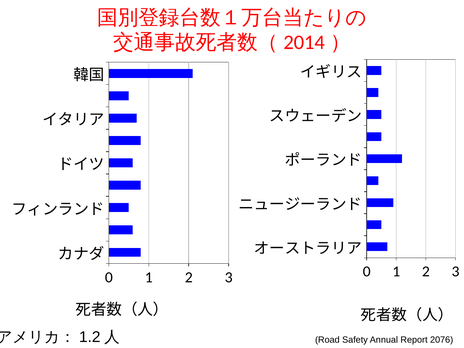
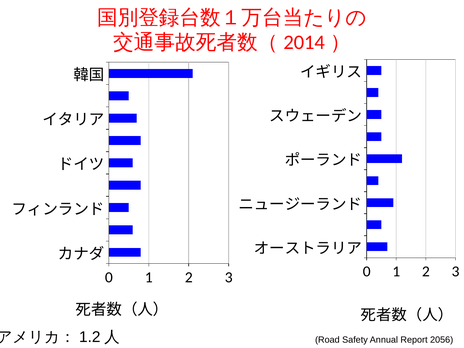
2076: 2076 -> 2056
